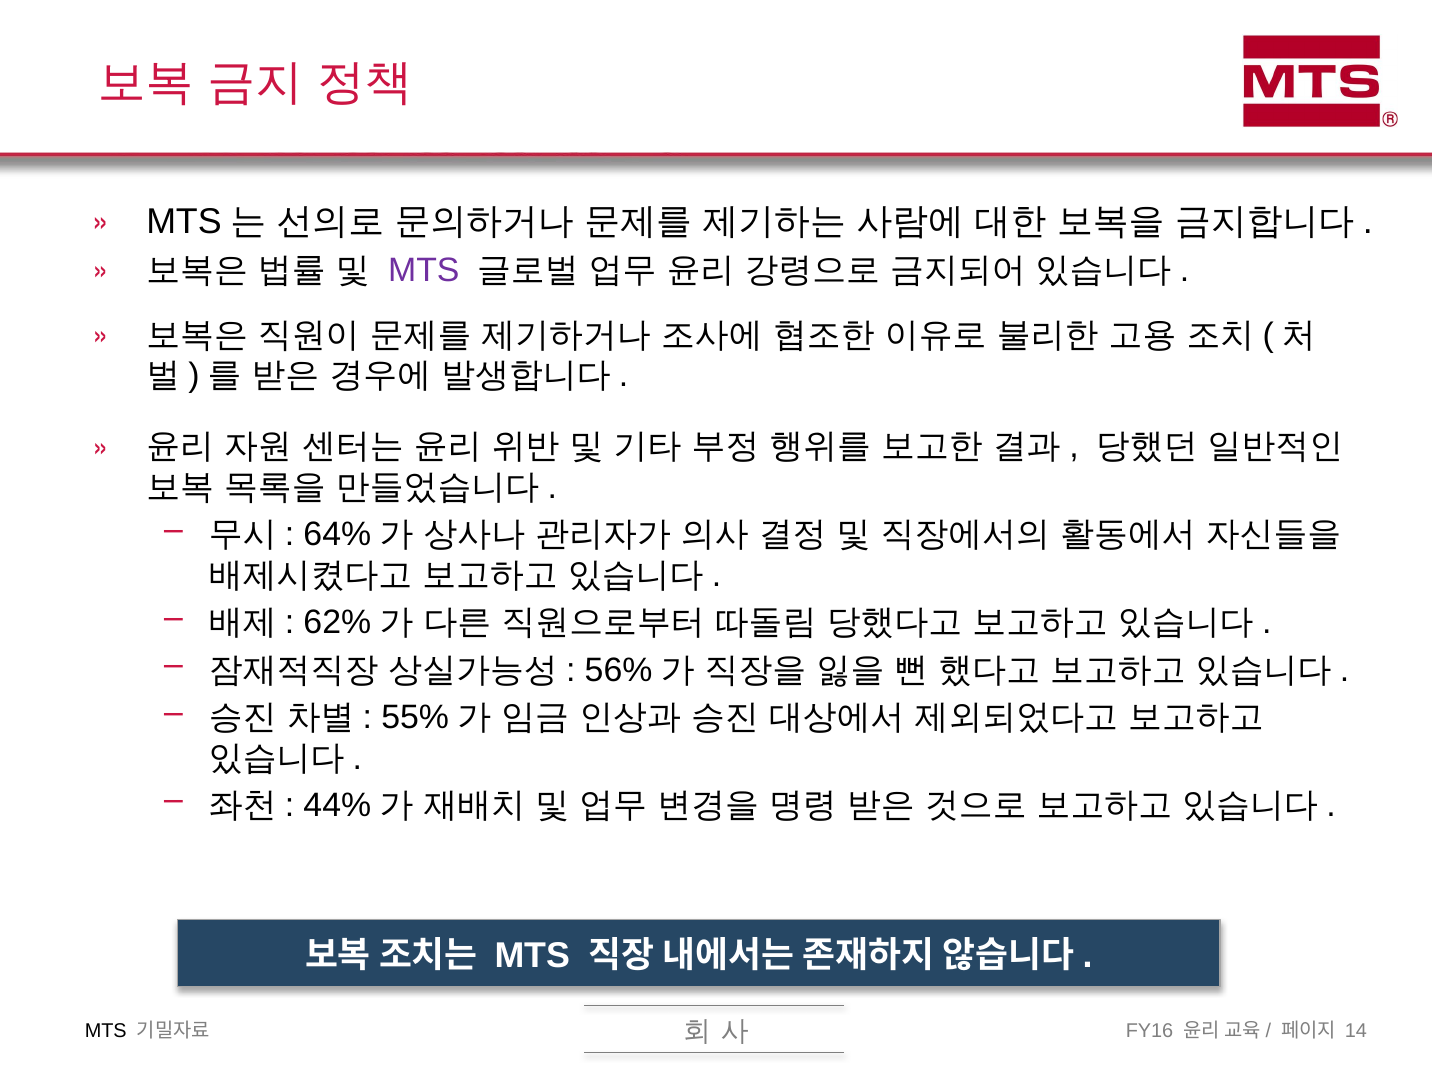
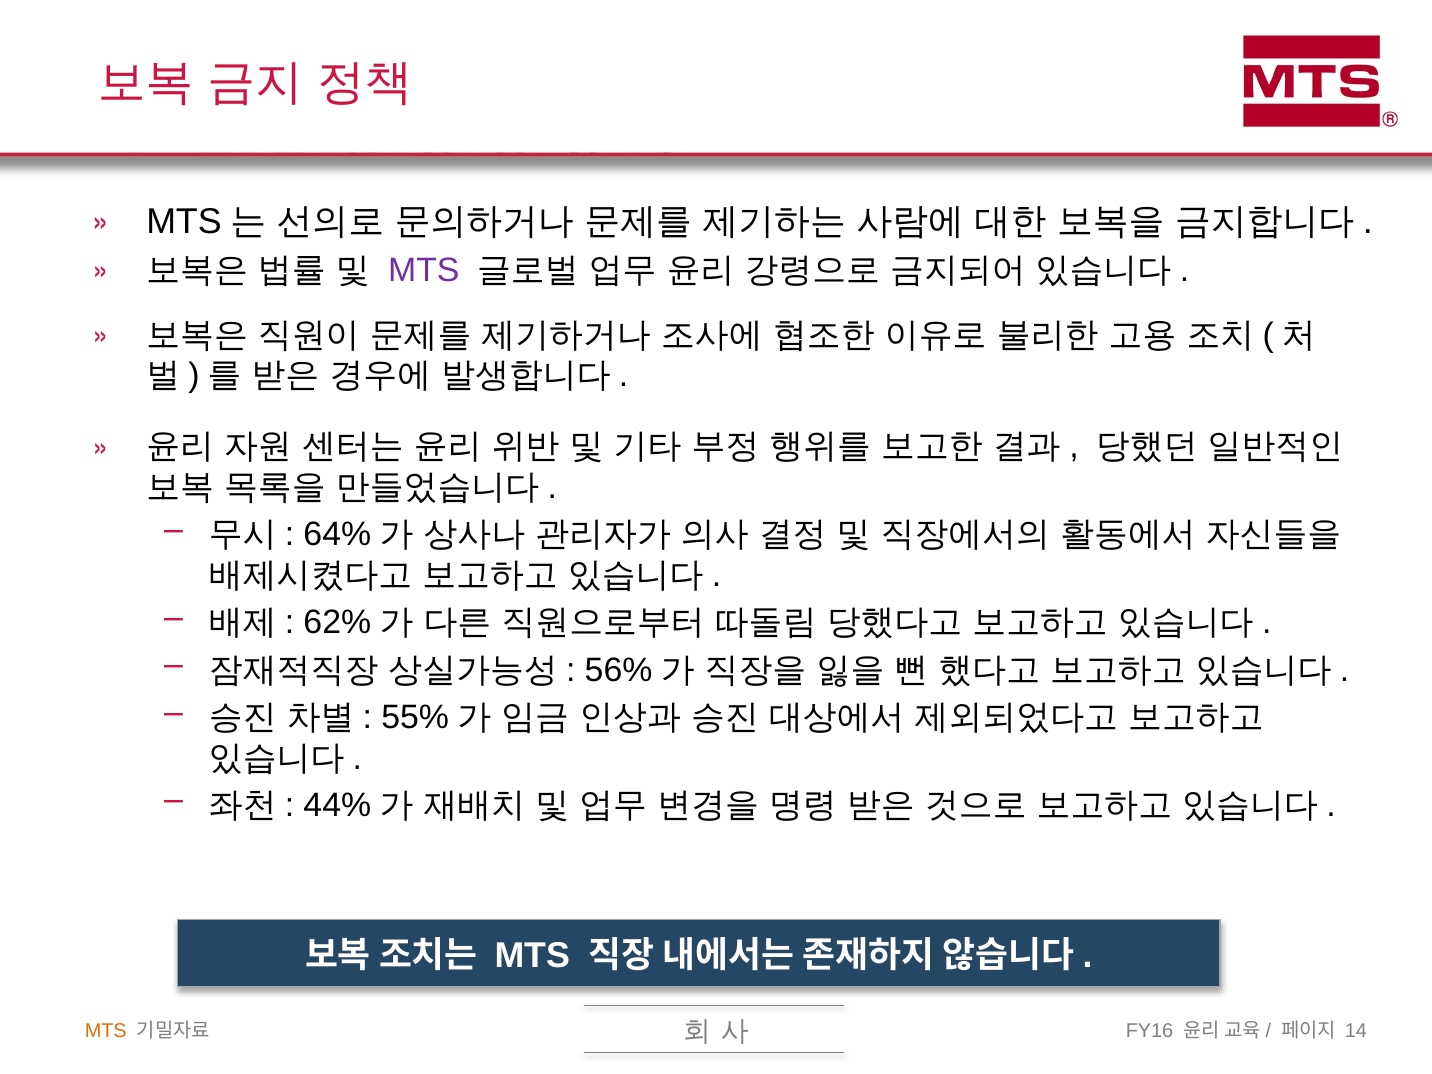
MTS at (106, 1031) colour: black -> orange
